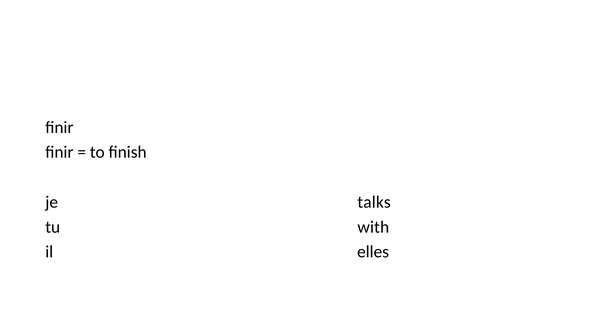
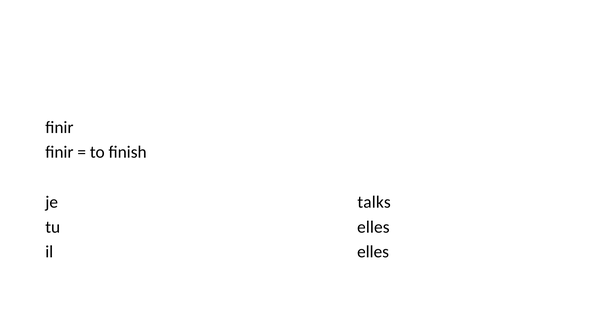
tu with: with -> elles
